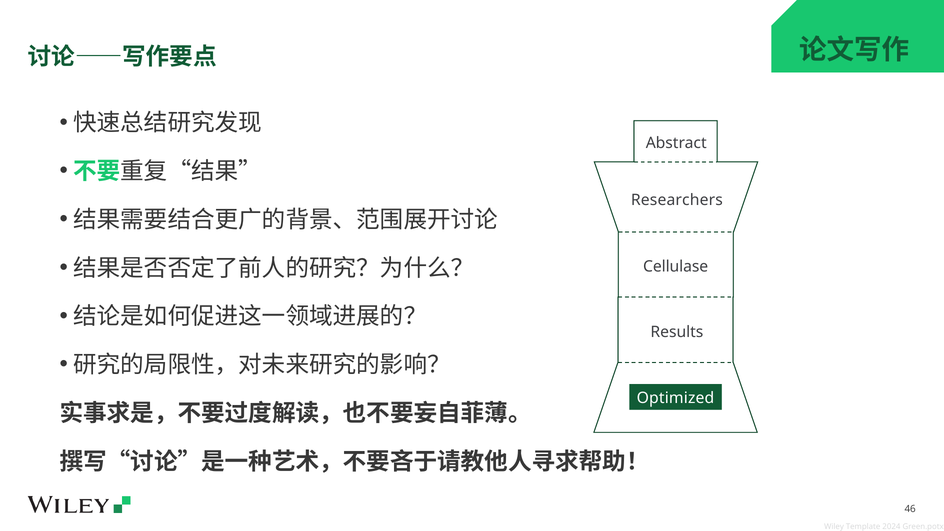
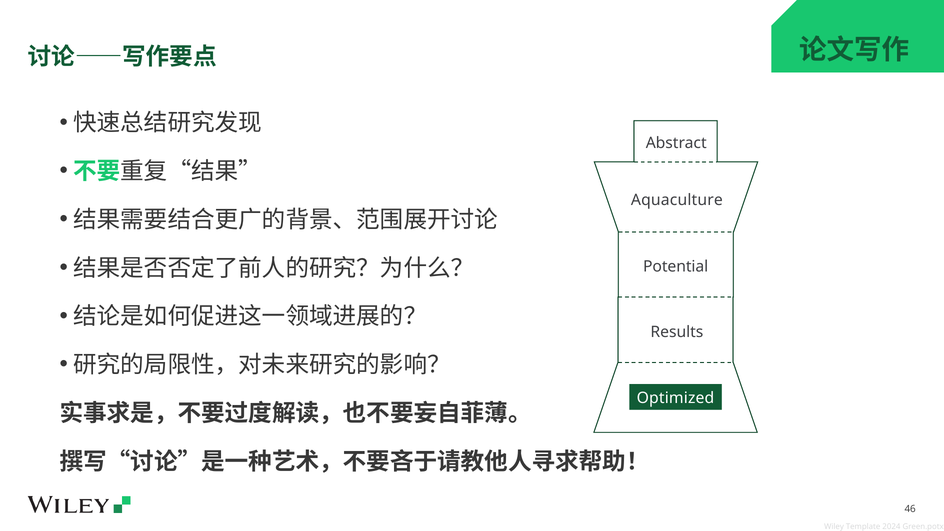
Researchers: Researchers -> Aquaculture
Cellulase: Cellulase -> Potential
